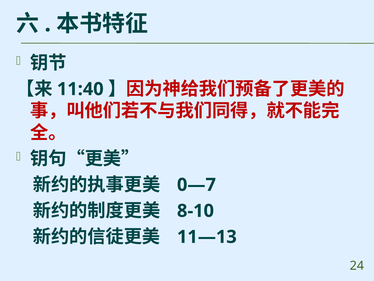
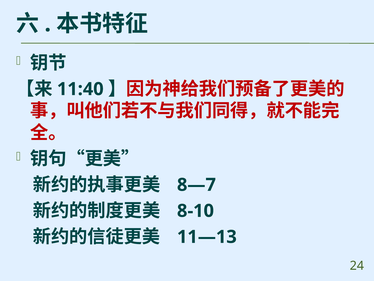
0—7: 0—7 -> 8—7
